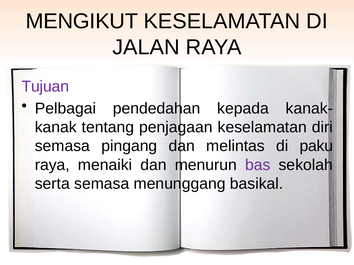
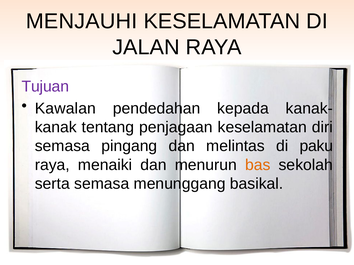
MENGIKUT: MENGIKUT -> MENJAUHI
Pelbagai: Pelbagai -> Kawalan
bas colour: purple -> orange
